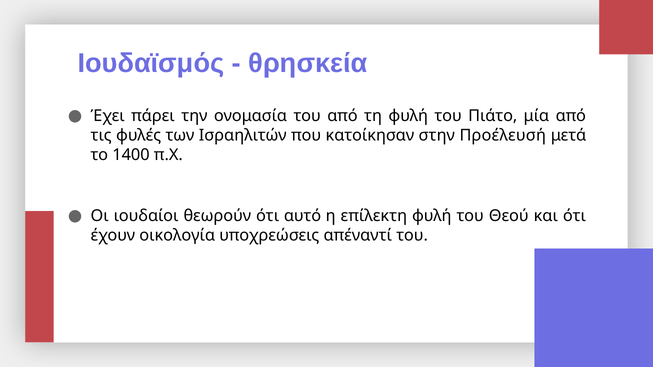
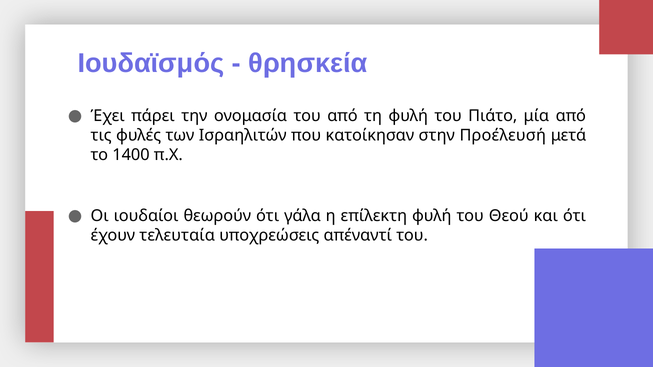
αυτό: αυτό -> γάλα
οικολογία: οικολογία -> τελευταία
